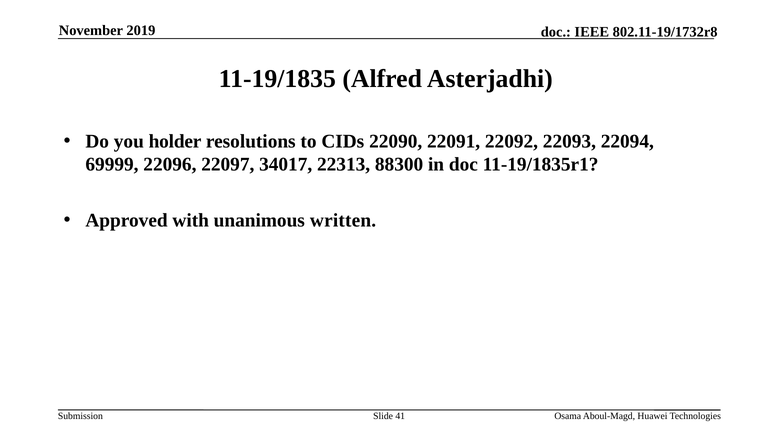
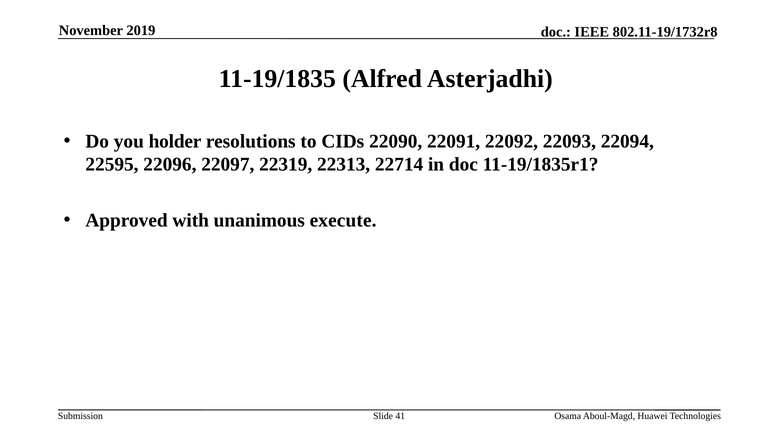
69999: 69999 -> 22595
34017: 34017 -> 22319
88300: 88300 -> 22714
written: written -> execute
